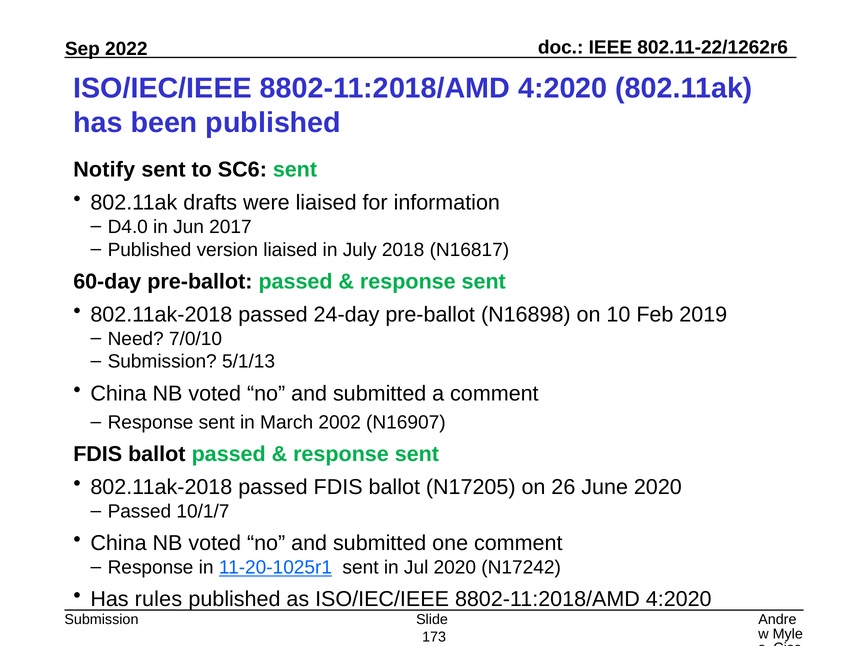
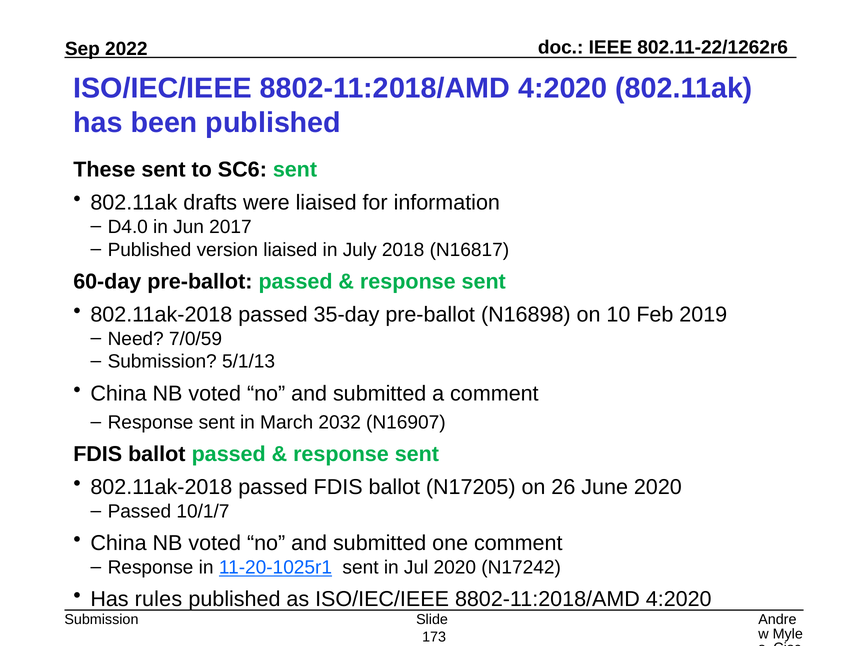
Notify: Notify -> These
24-day: 24-day -> 35-day
7/0/10: 7/0/10 -> 7/0/59
2002: 2002 -> 2032
